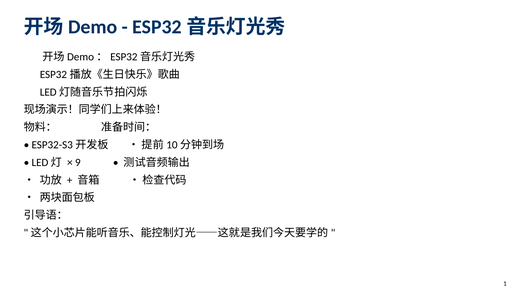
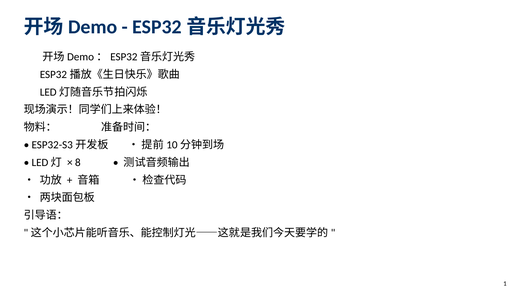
9: 9 -> 8
